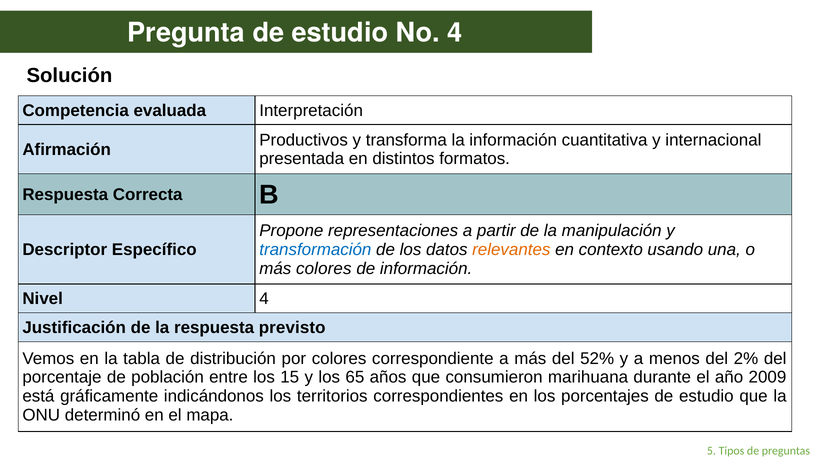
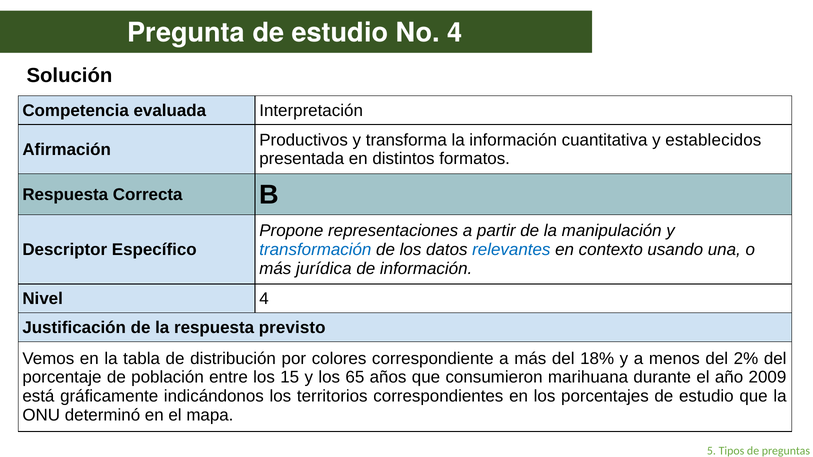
internacional: internacional -> establecidos
relevantes colour: orange -> blue
más colores: colores -> jurídica
52%: 52% -> 18%
